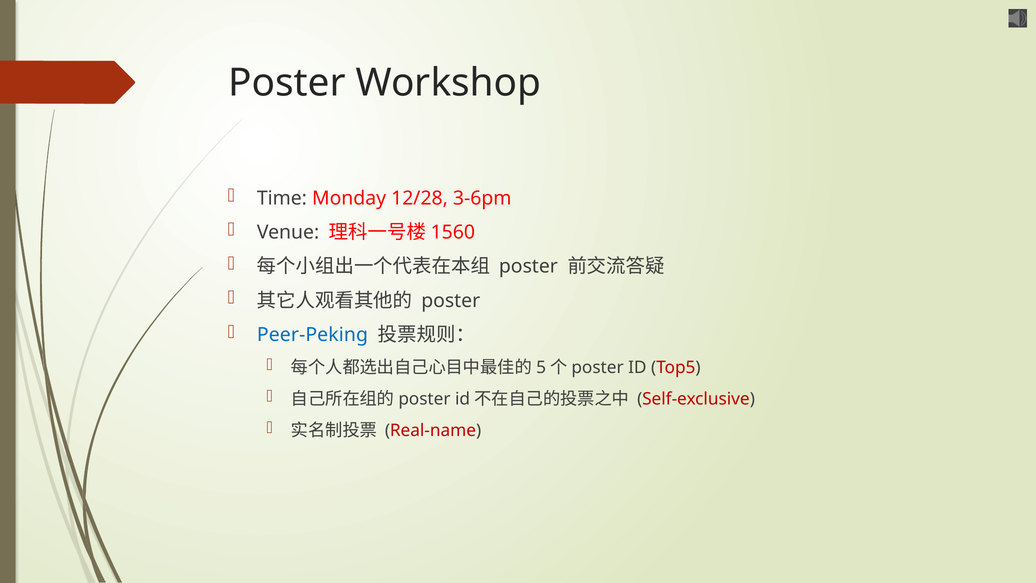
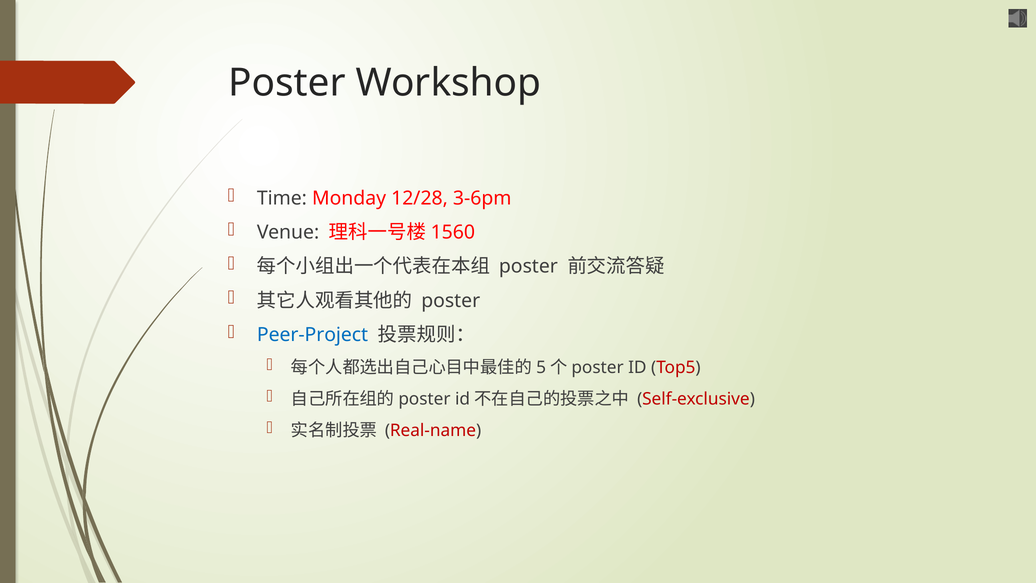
Peer-Peking: Peer-Peking -> Peer-Project
